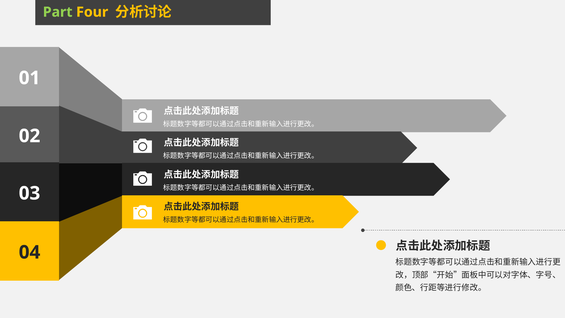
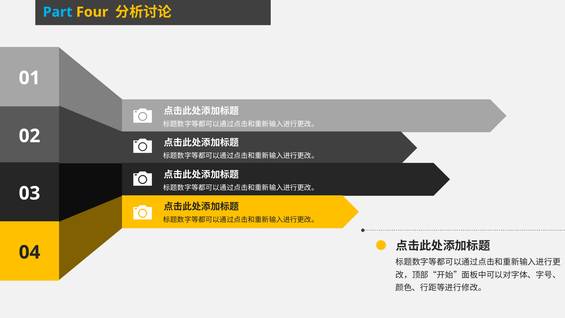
Part colour: light green -> light blue
